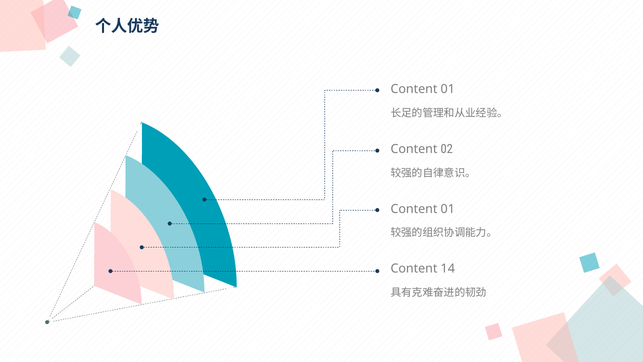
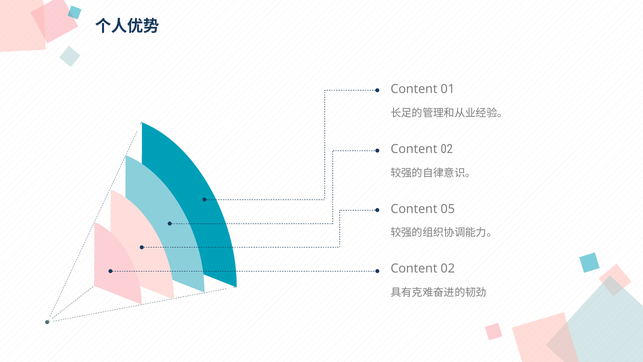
01 at (448, 209): 01 -> 05
14 at (448, 269): 14 -> 02
